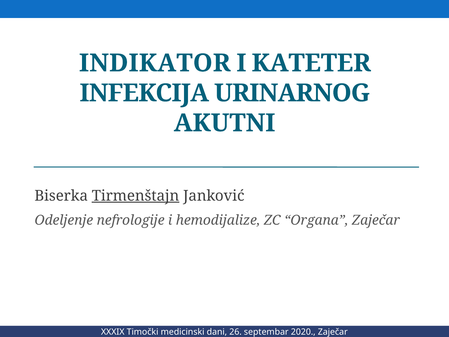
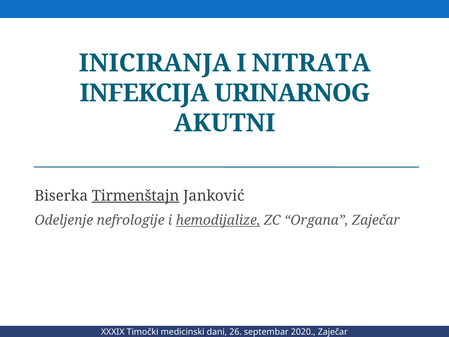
INDIKATOR: INDIKATOR -> INICIRANJA
KATETER: KATETER -> NITRATA
hemodijalize underline: none -> present
